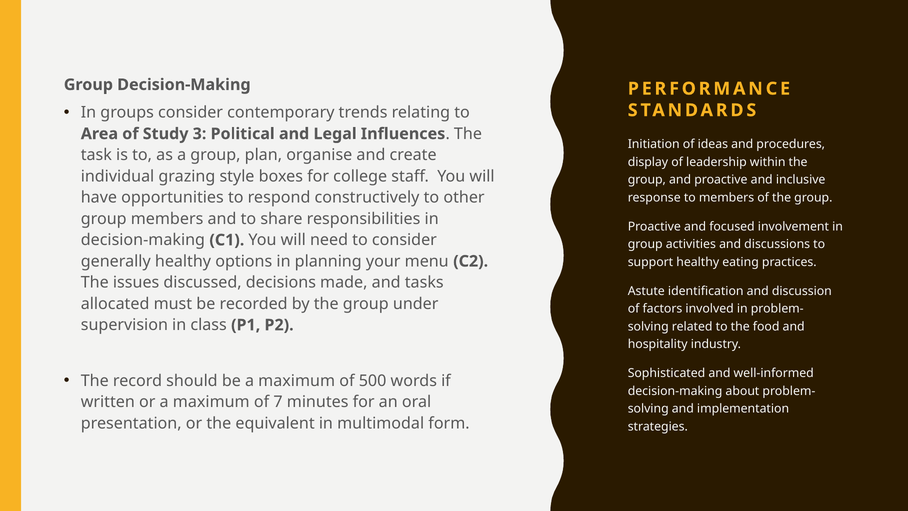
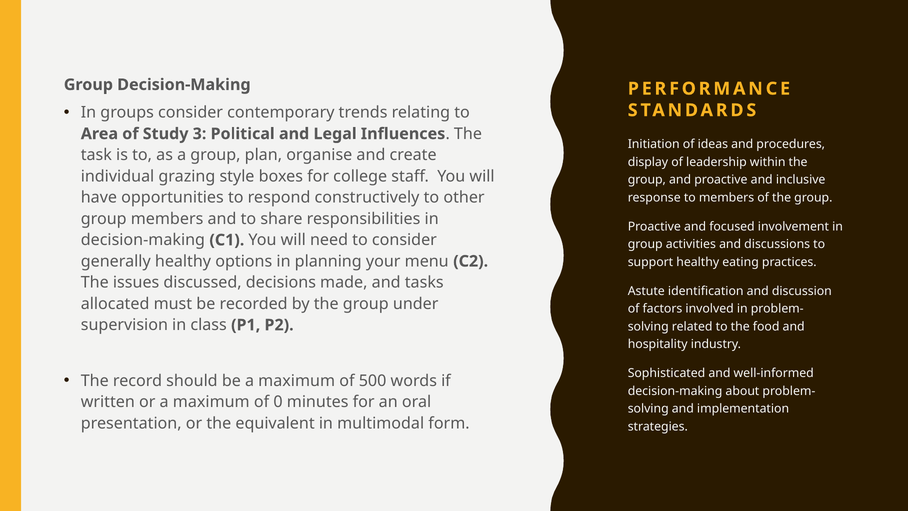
7: 7 -> 0
